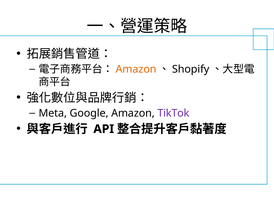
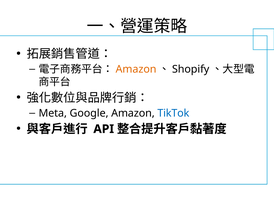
TikTok colour: purple -> blue
